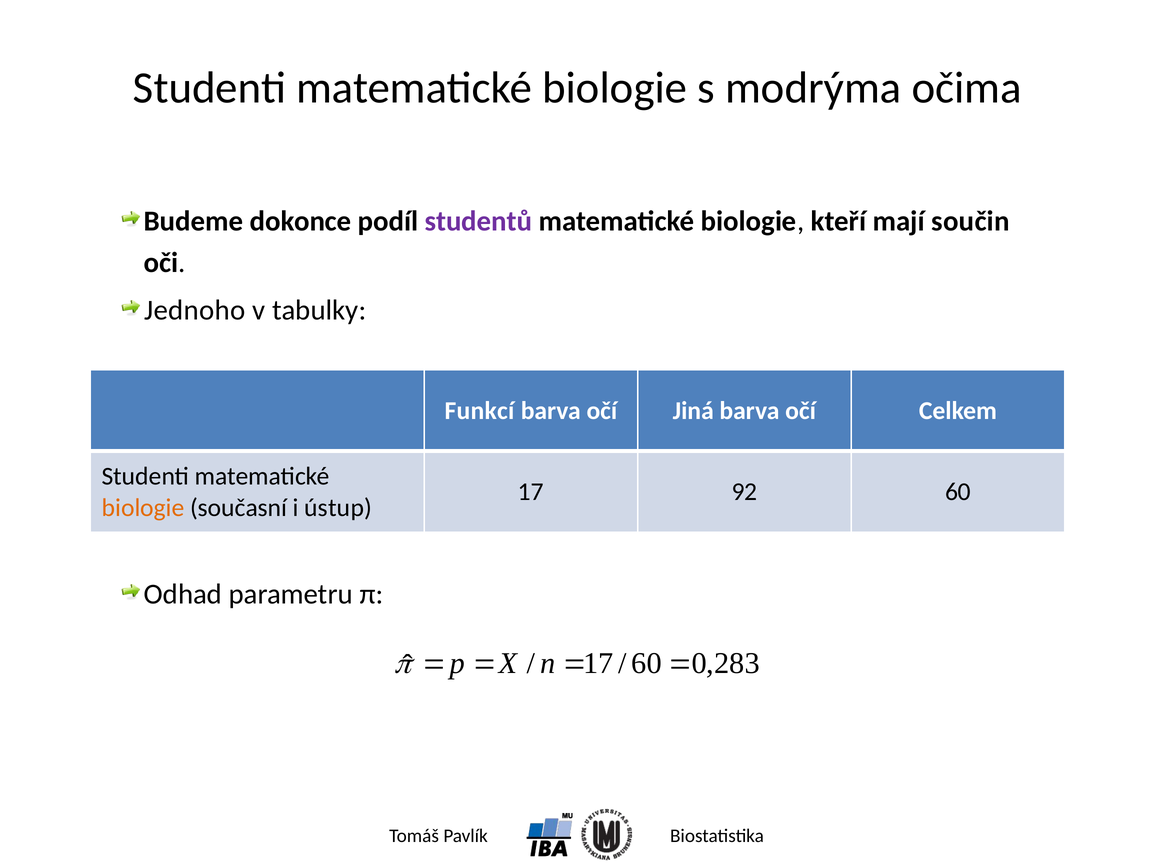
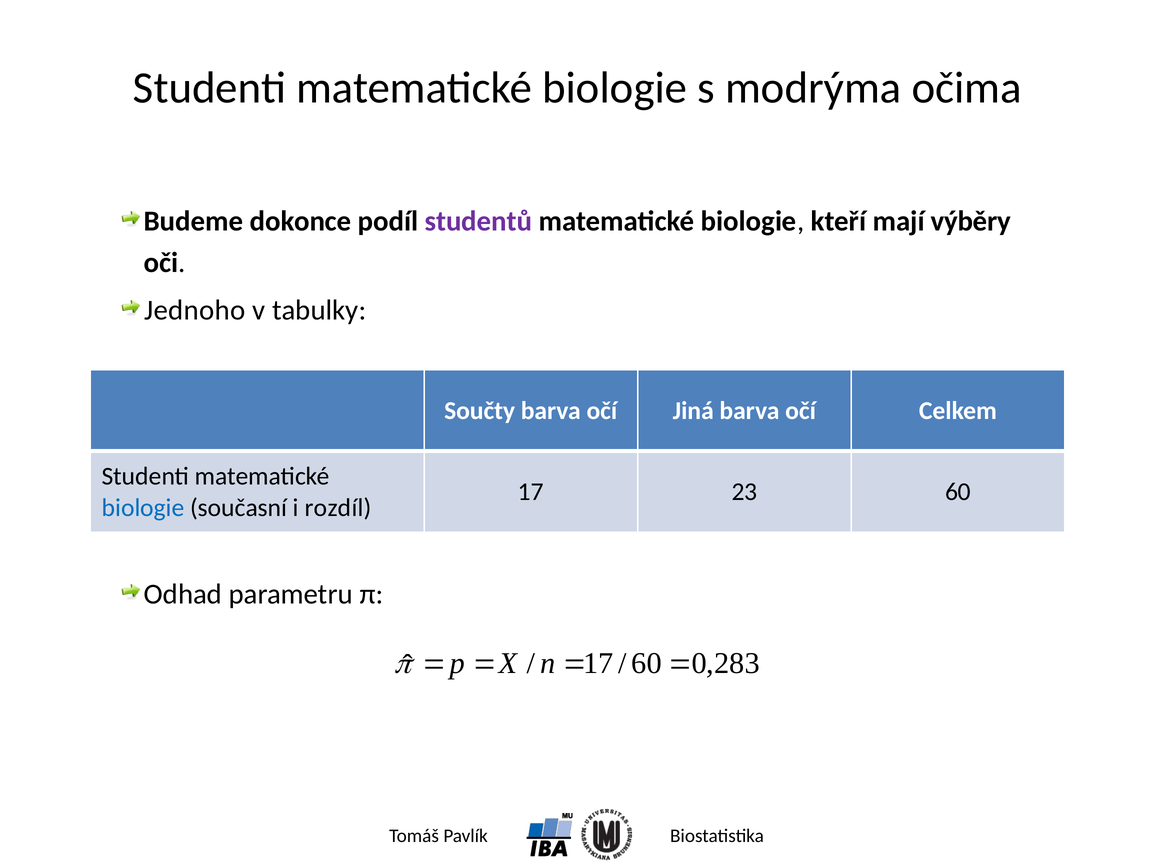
součin: součin -> výběry
Funkcí: Funkcí -> Součty
92: 92 -> 23
biologie at (143, 508) colour: orange -> blue
ústup: ústup -> rozdíl
